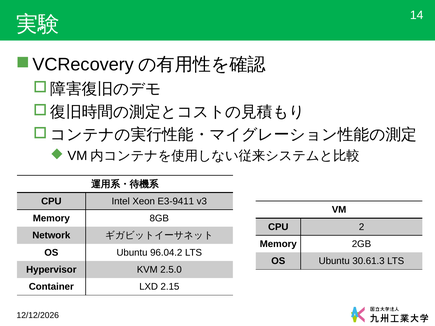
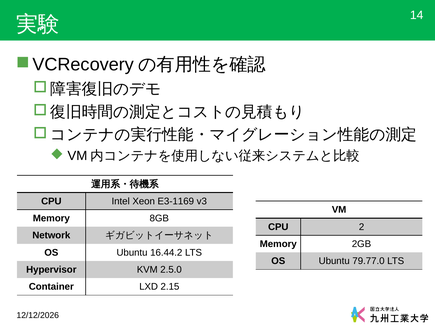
E3-9411: E3-9411 -> E3-1169
96.04.2: 96.04.2 -> 16.44.2
30.61.3: 30.61.3 -> 79.77.0
